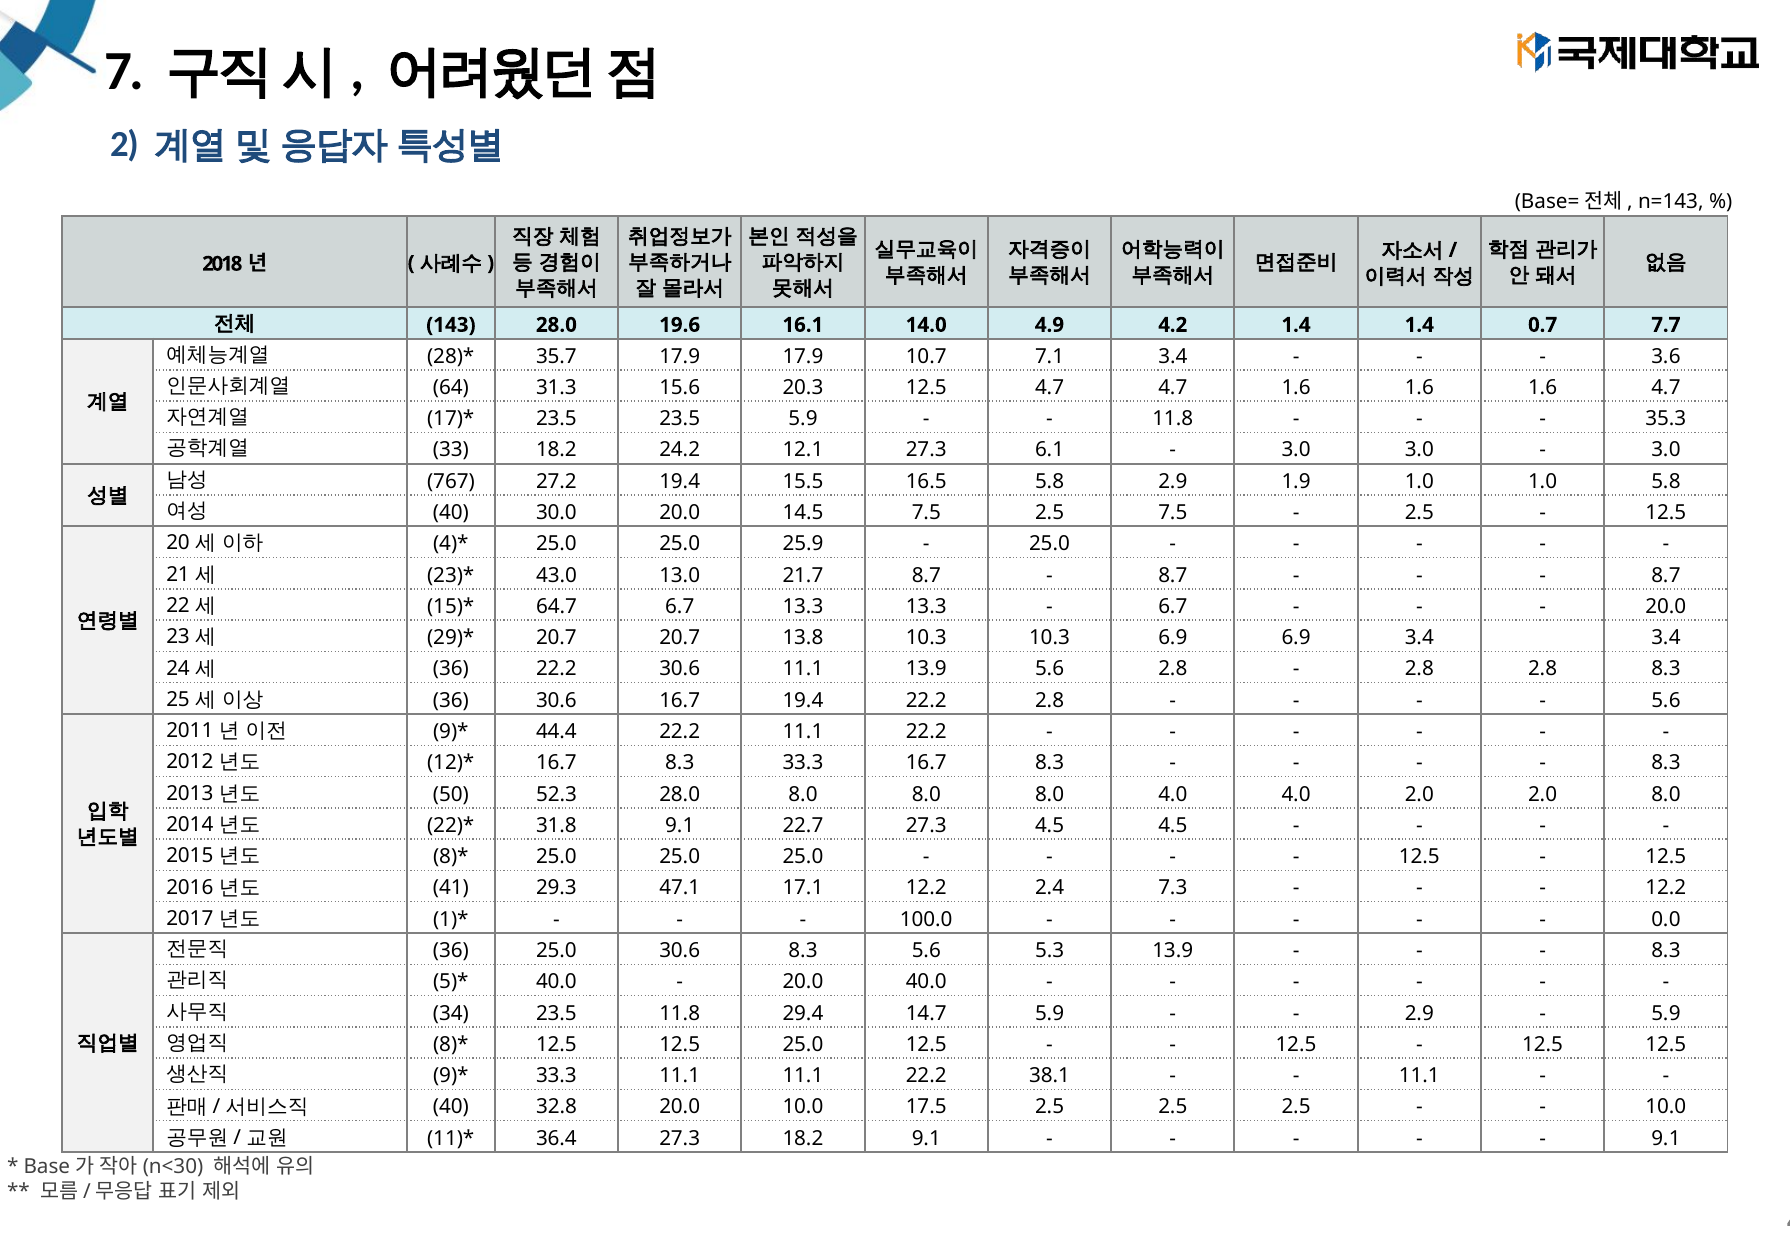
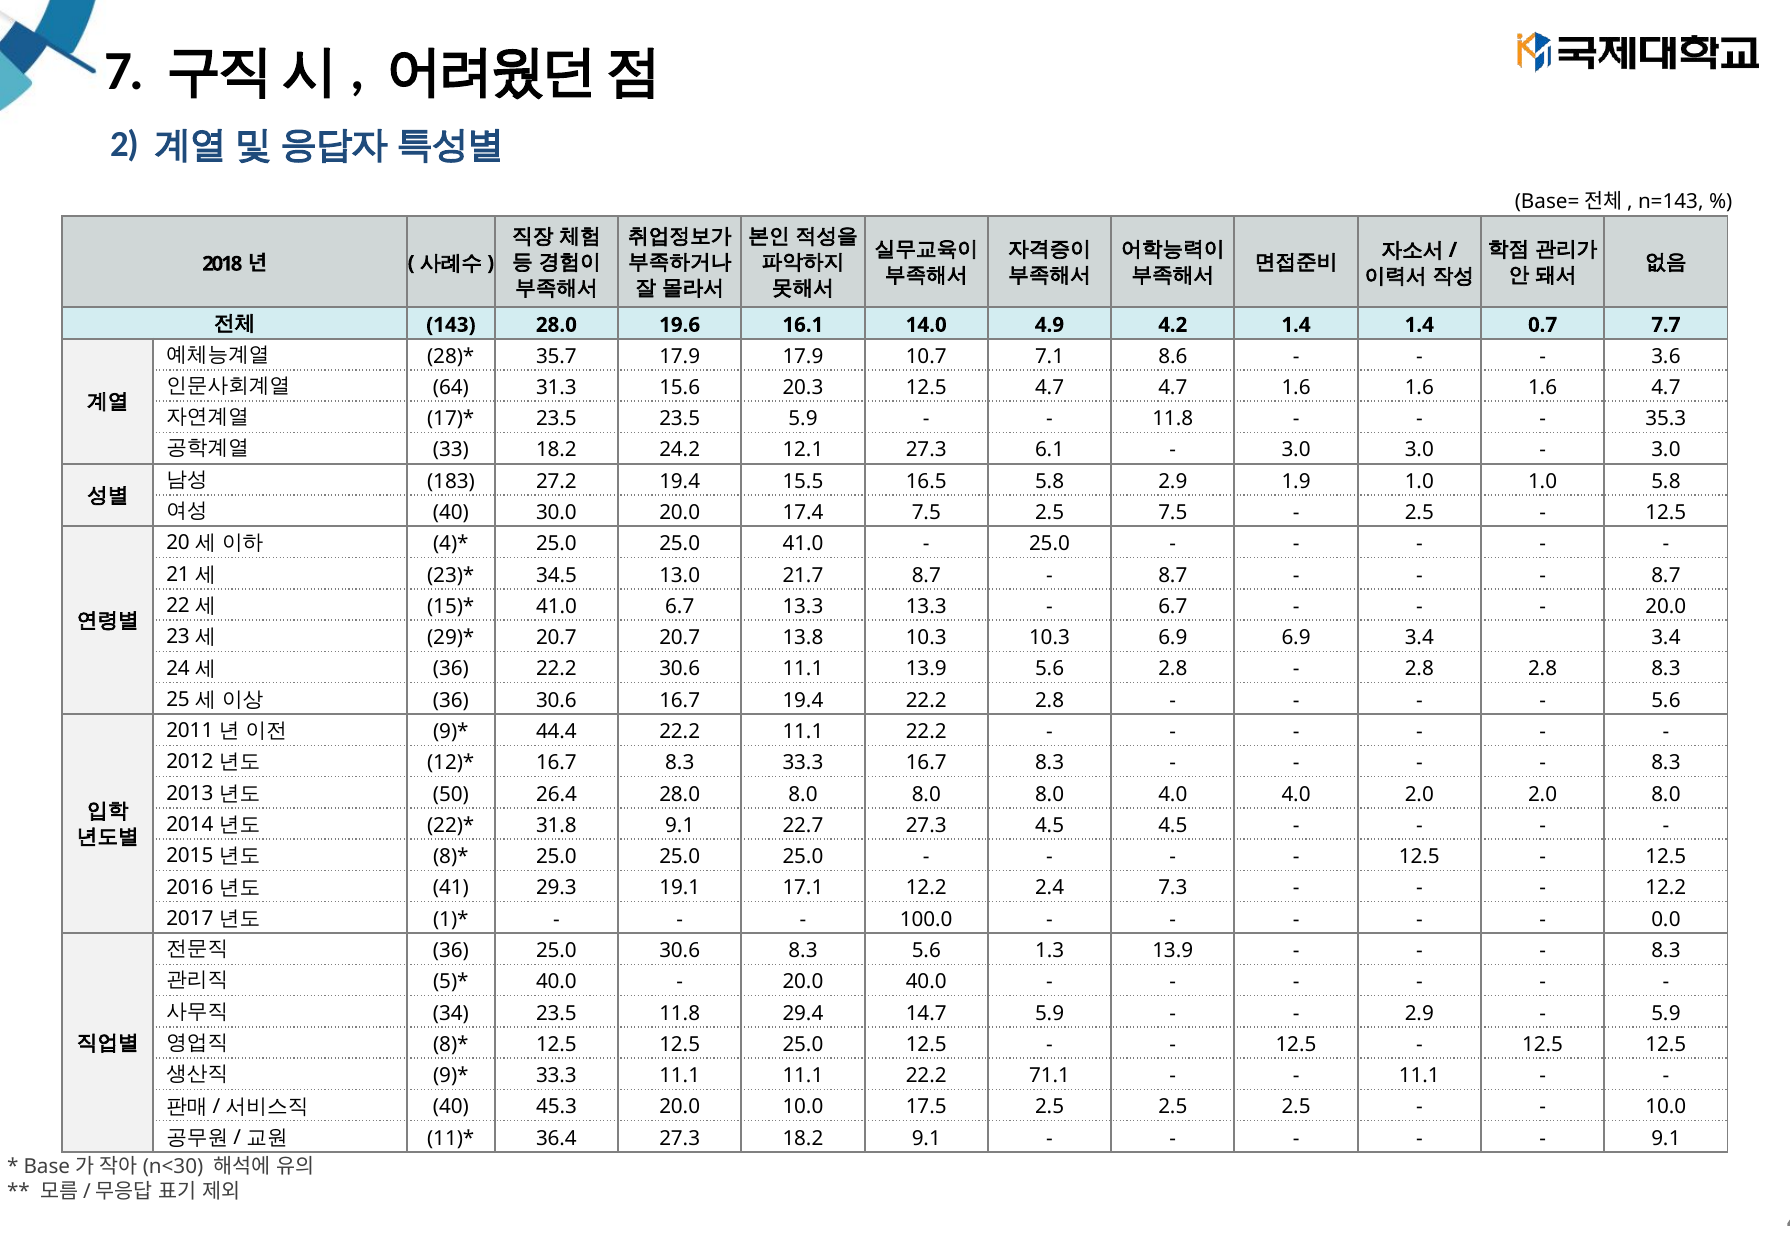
7.1 3.4: 3.4 -> 8.6
767: 767 -> 183
14.5: 14.5 -> 17.4
25.0 25.9: 25.9 -> 41.0
43.0: 43.0 -> 34.5
64.7 at (556, 607): 64.7 -> 41.0
52.3: 52.3 -> 26.4
47.1: 47.1 -> 19.1
5.3: 5.3 -> 1.3
38.1: 38.1 -> 71.1
32.8: 32.8 -> 45.3
